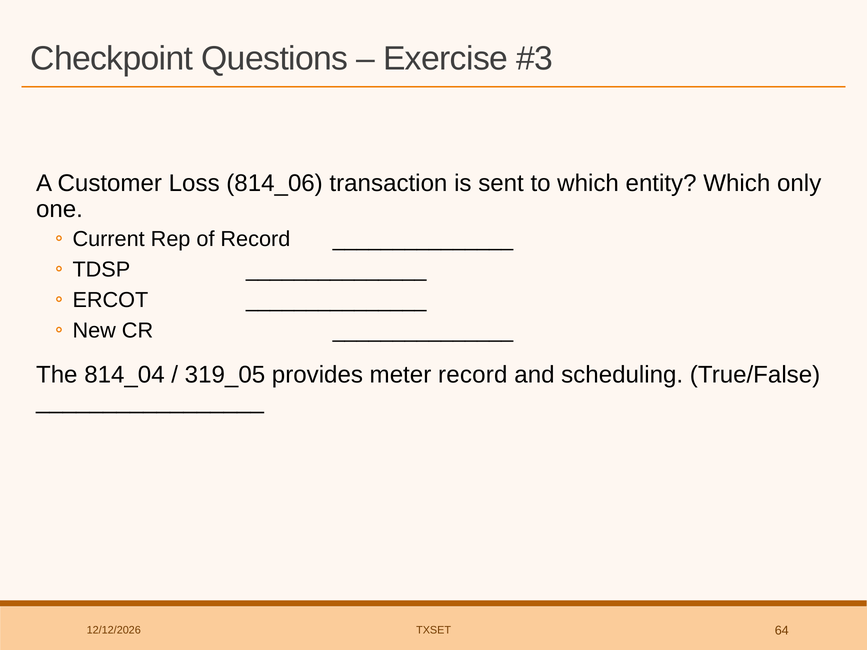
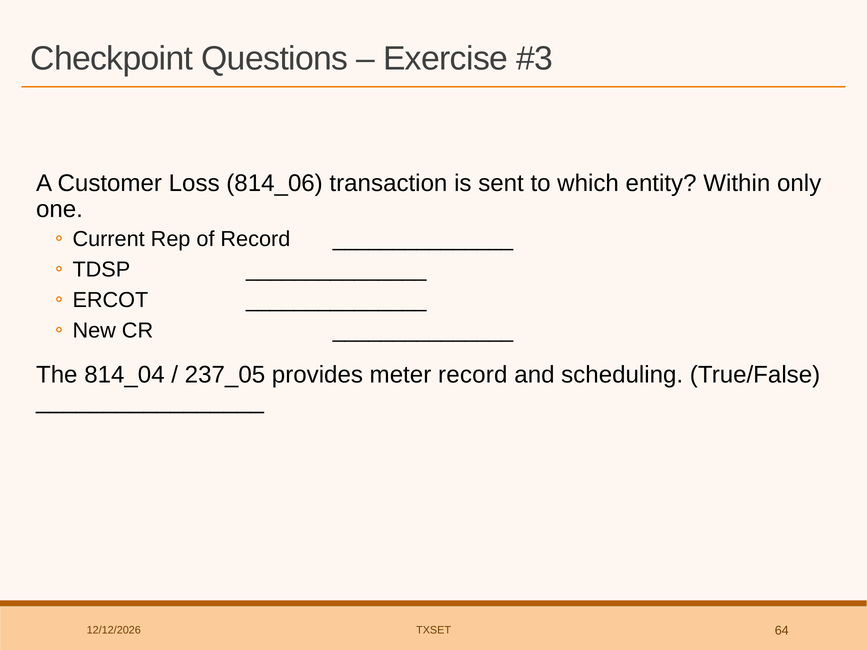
entity Which: Which -> Within
319_05: 319_05 -> 237_05
